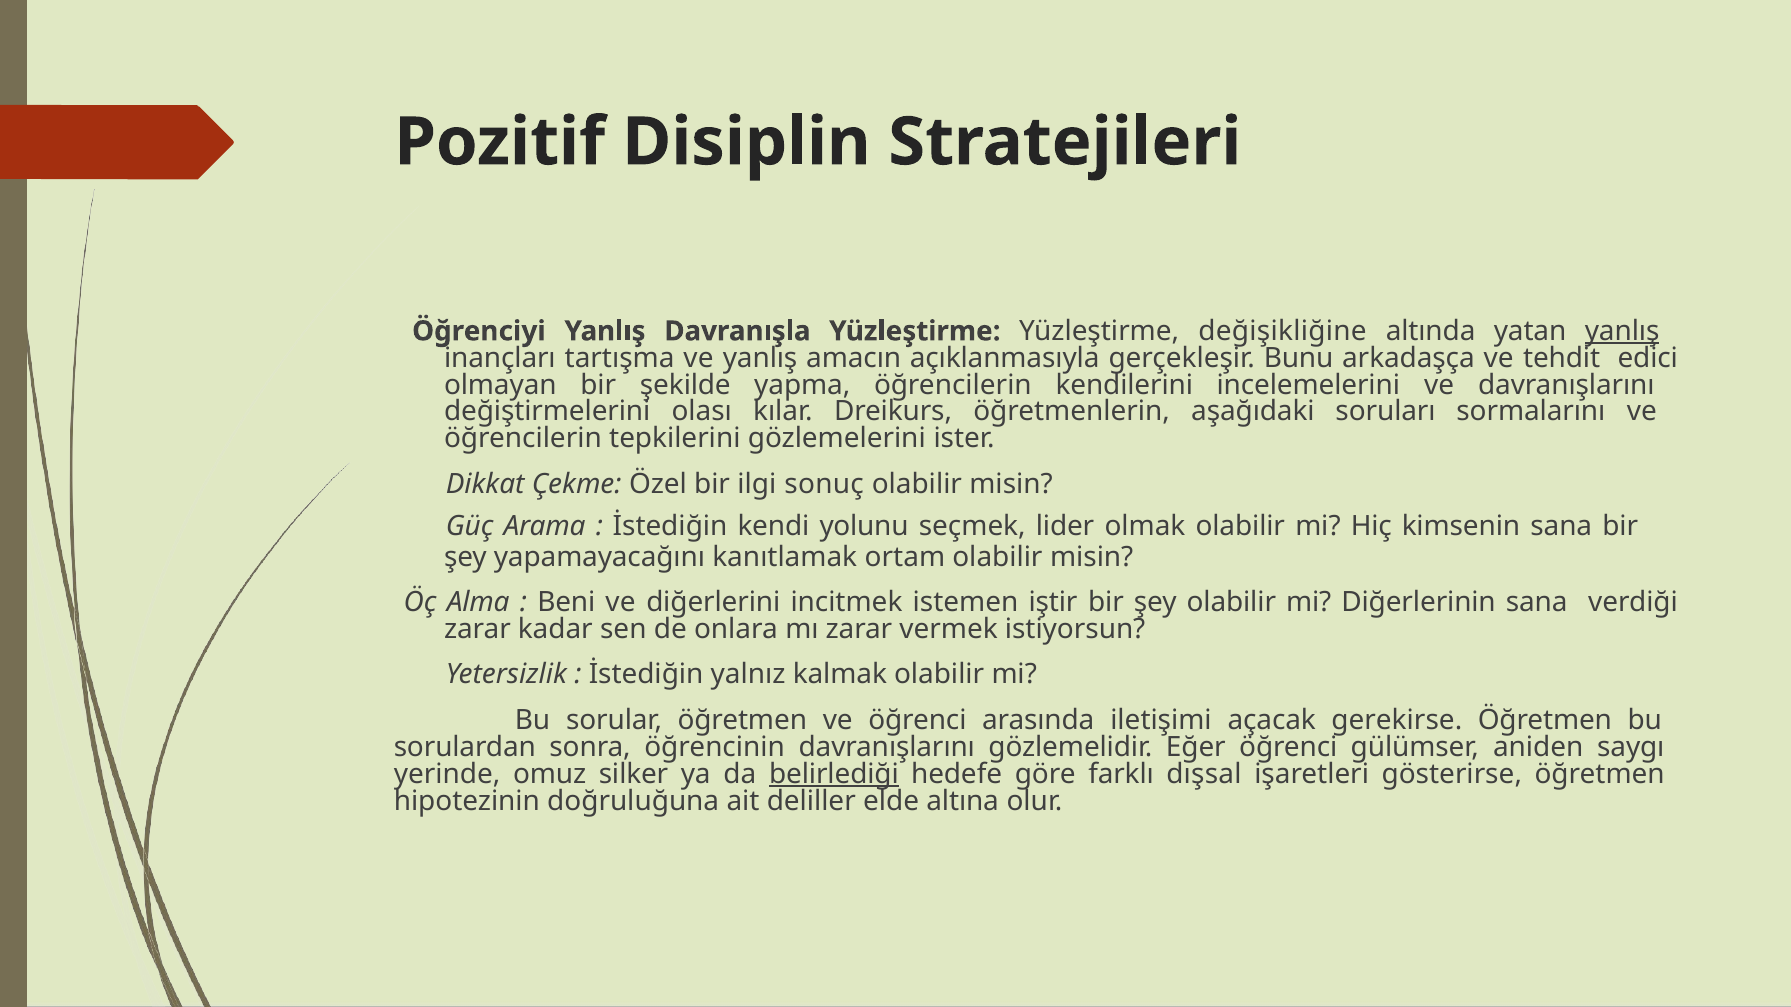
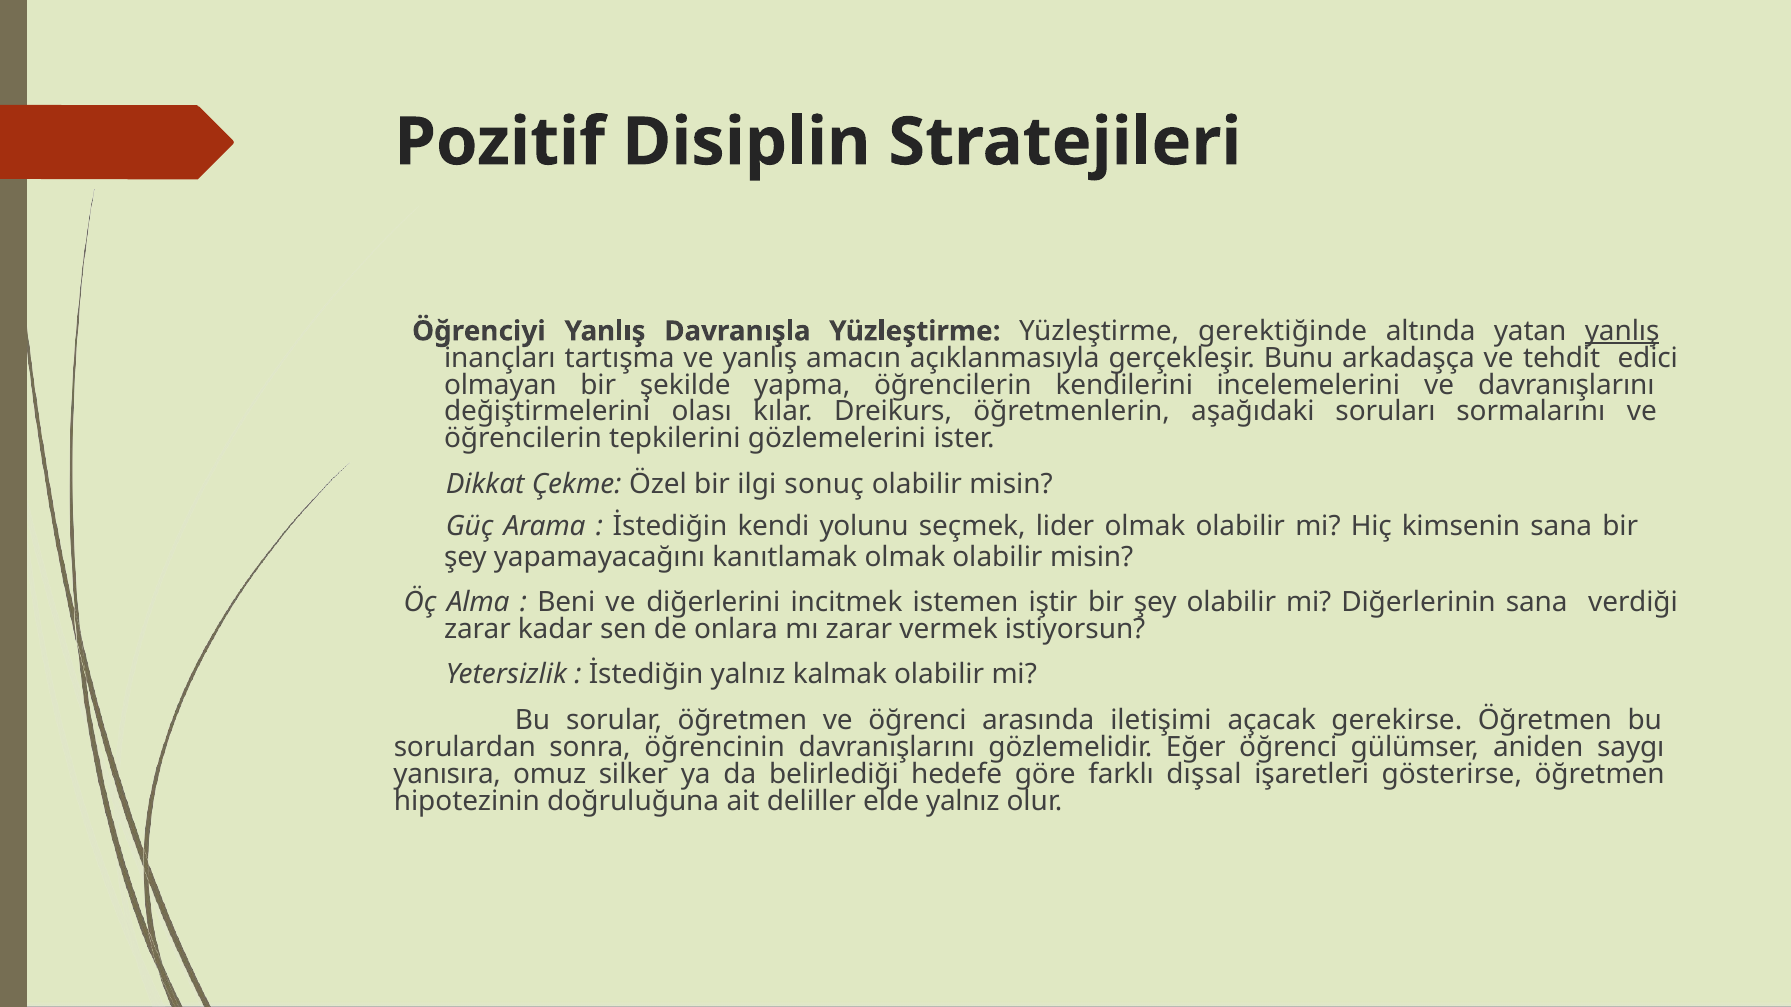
değişikliğine: değişikliğine -> gerektiğinde
kanıtlamak ortam: ortam -> olmak
yerinde: yerinde -> yanısıra
belirlediği underline: present -> none
elde altına: altına -> yalnız
